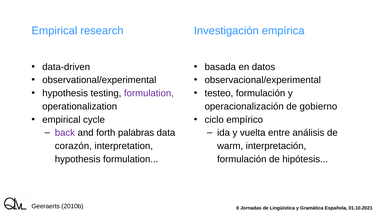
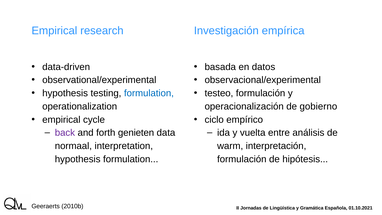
formulation at (149, 93) colour: purple -> blue
palabras: palabras -> genieten
corazón: corazón -> normaal
